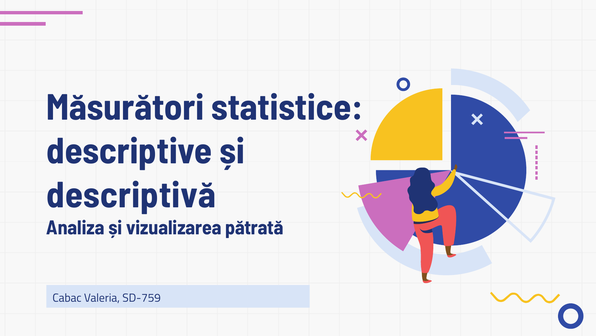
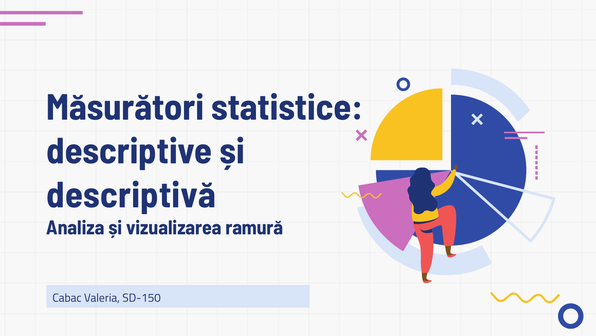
pătrată: pătrată -> ramură
SD-759: SD-759 -> SD-150
